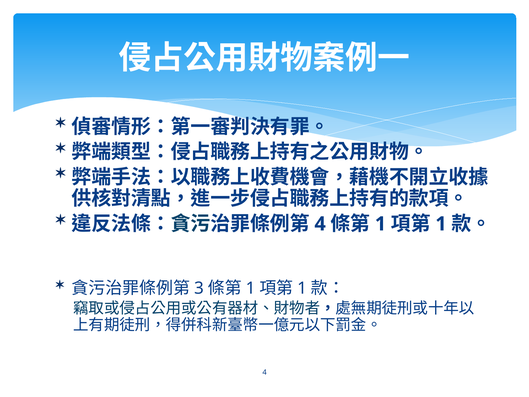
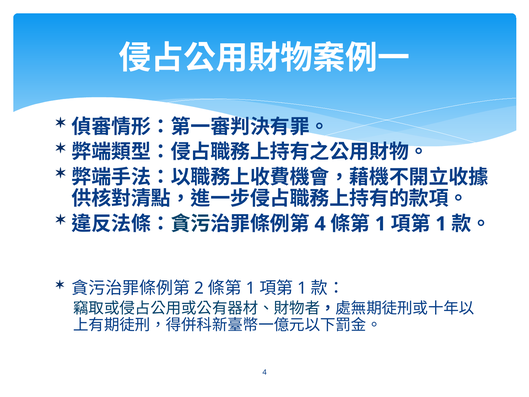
3: 3 -> 2
